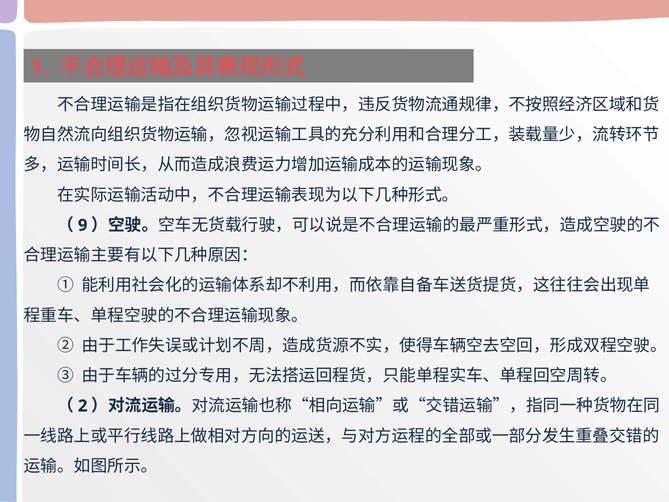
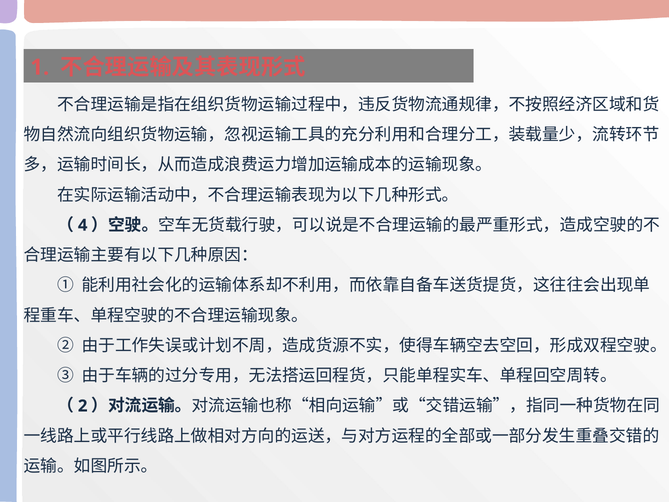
9: 9 -> 4
